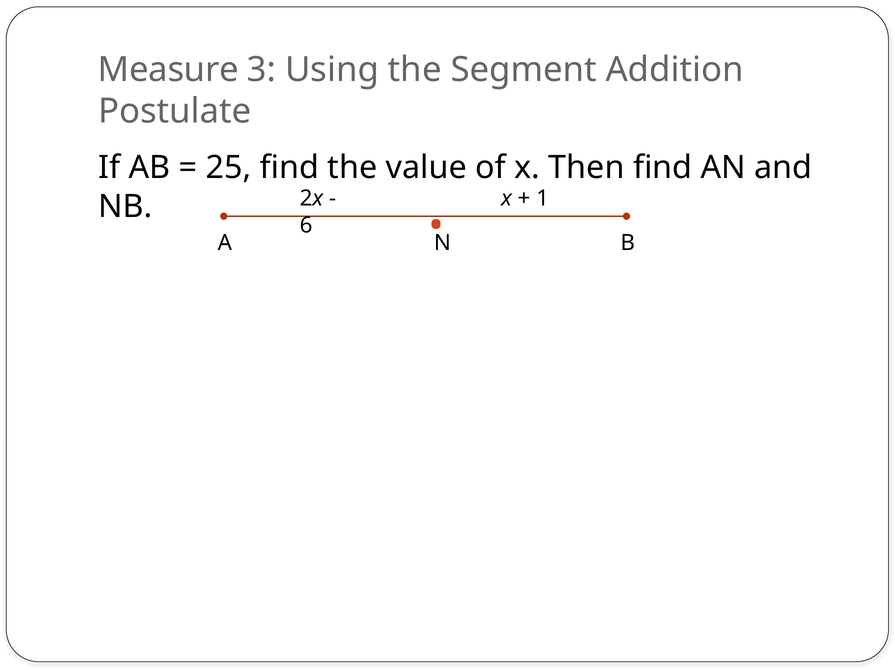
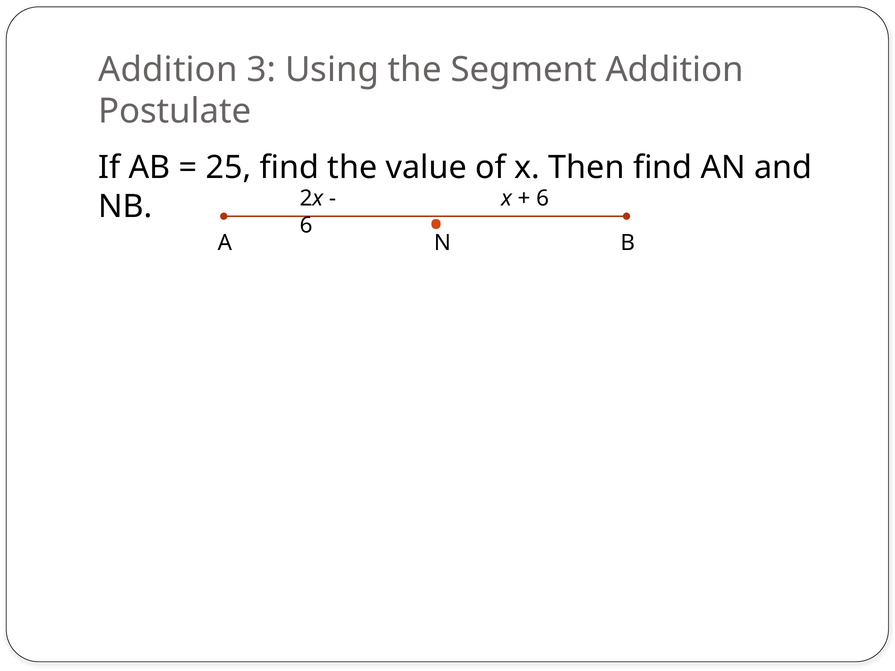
Measure at (168, 70): Measure -> Addition
1 at (543, 198): 1 -> 6
